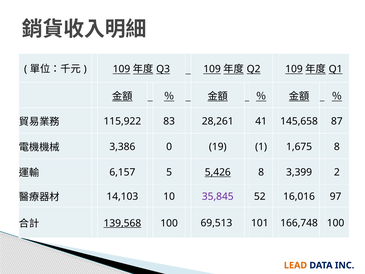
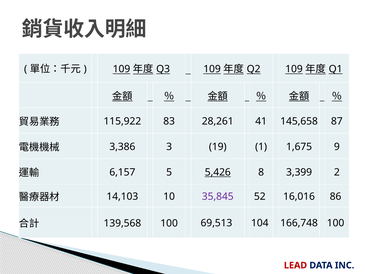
0: 0 -> 3
1,675 8: 8 -> 9
97: 97 -> 86
139,568 underline: present -> none
101: 101 -> 104
LEAD colour: orange -> red
